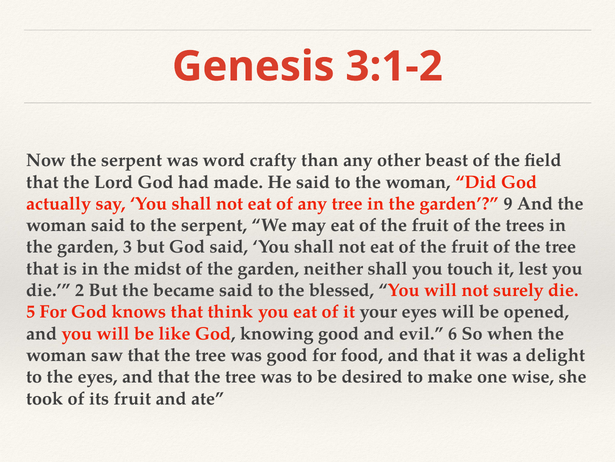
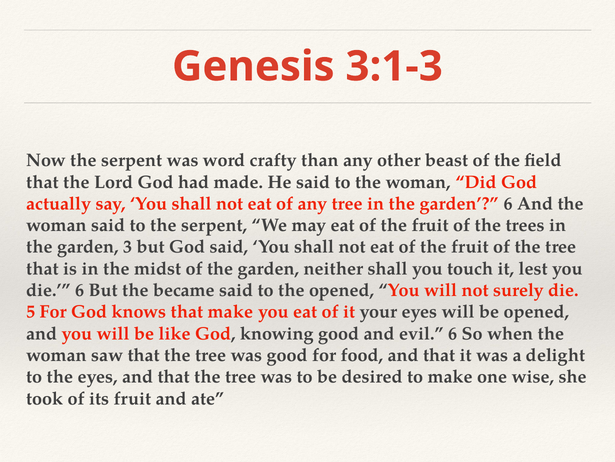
3:1-2: 3:1-2 -> 3:1-3
garden 9: 9 -> 6
die 2: 2 -> 6
the blessed: blessed -> opened
that think: think -> make
